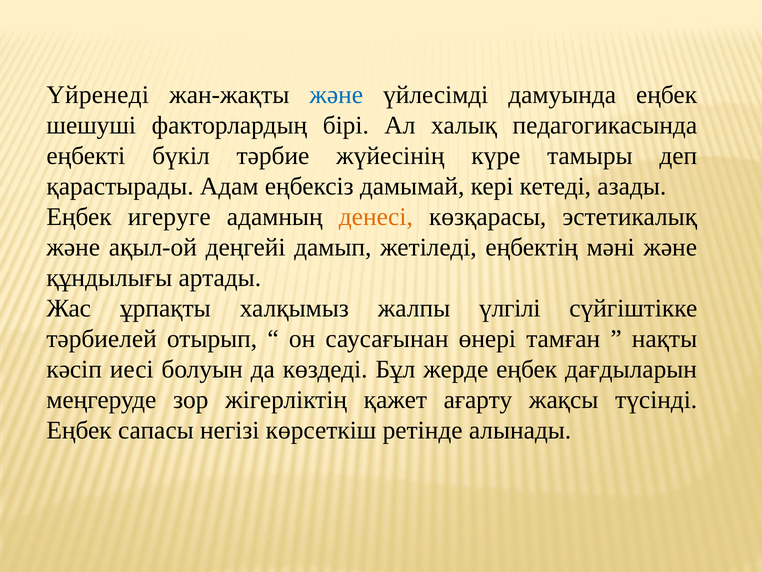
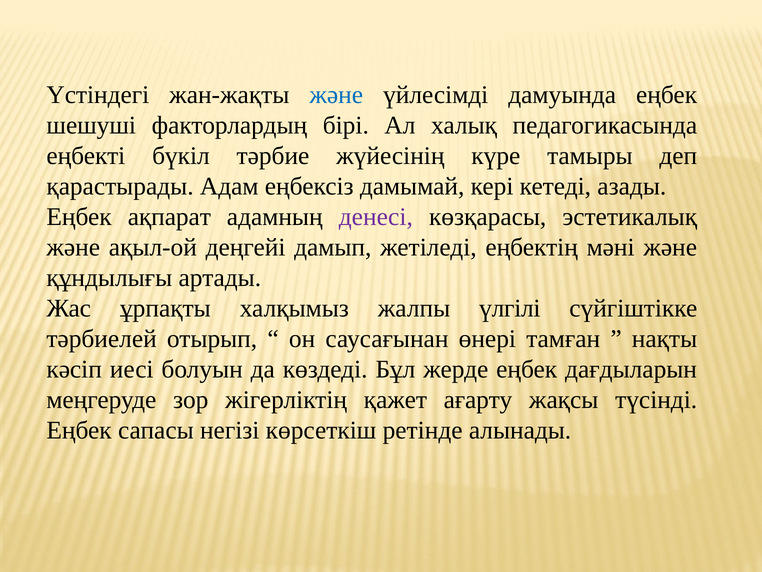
Үйренеді: Үйренеді -> Үстiндегi
игеруге: игеруге -> ақпарат
денесі colour: orange -> purple
